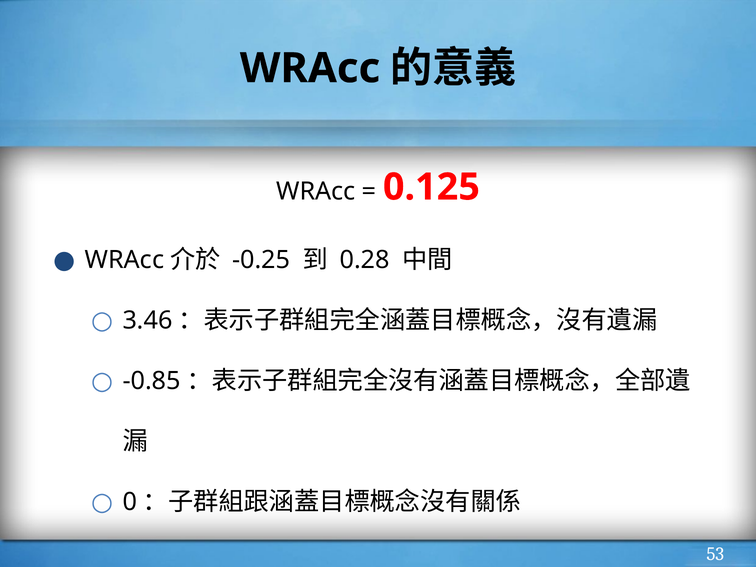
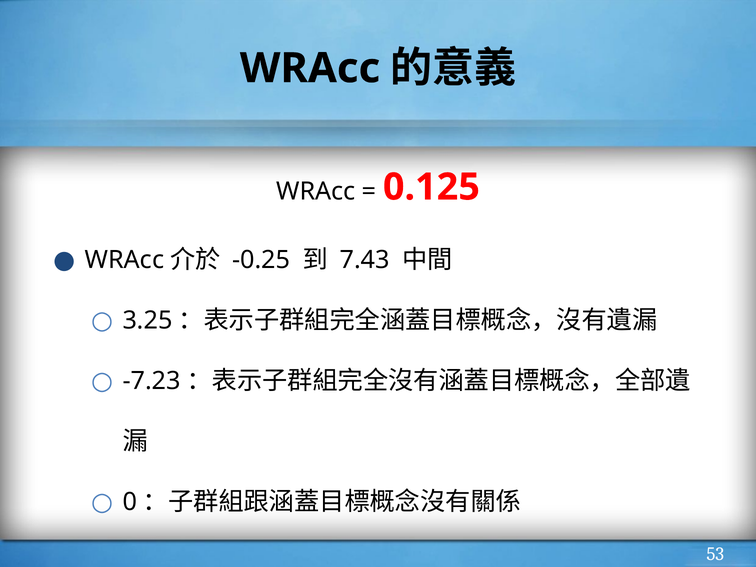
0.28: 0.28 -> 7.43
3.46: 3.46 -> 3.25
-0.85: -0.85 -> -7.23
